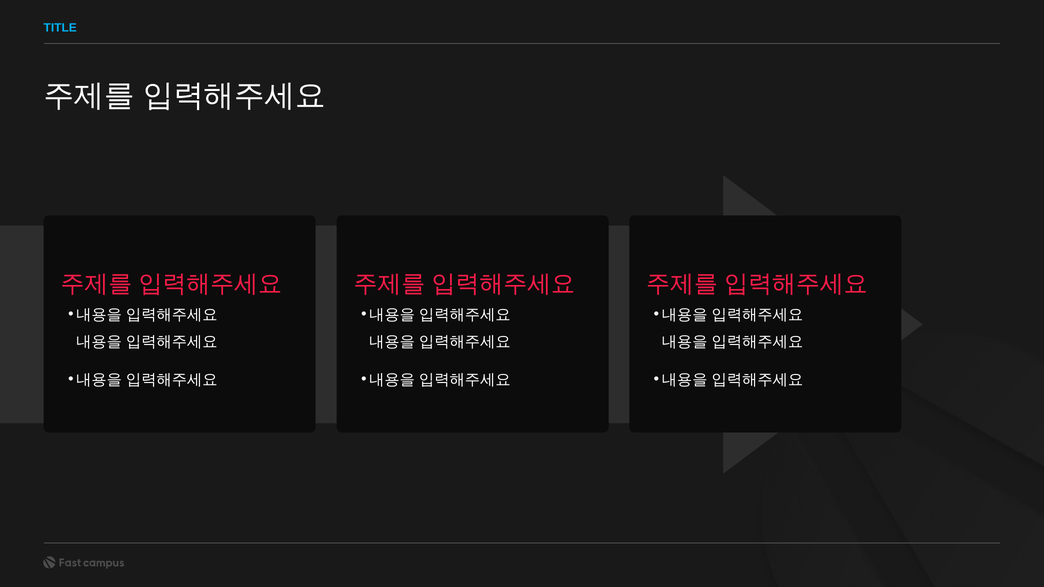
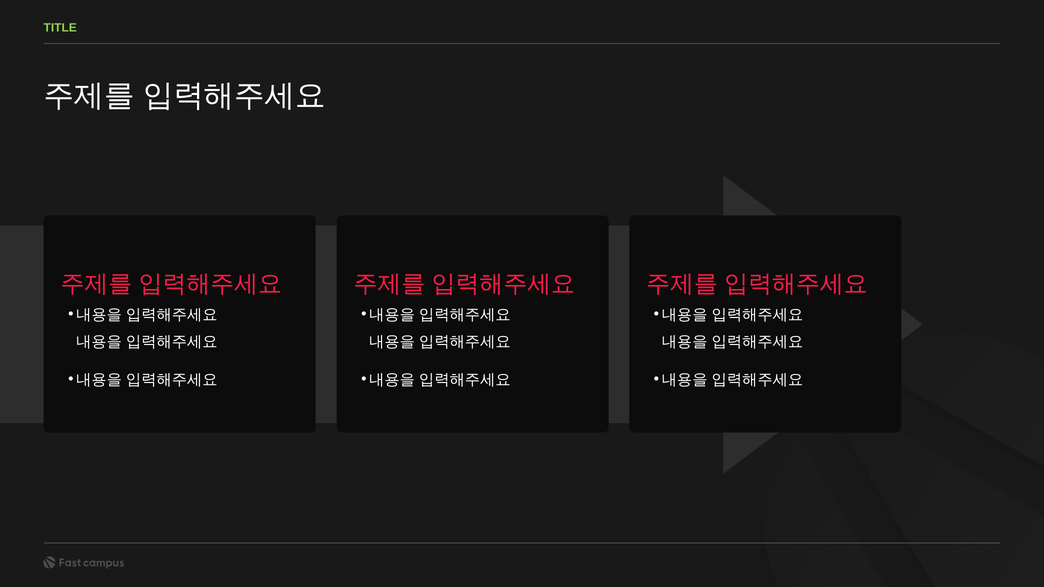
TITLE colour: light blue -> light green
